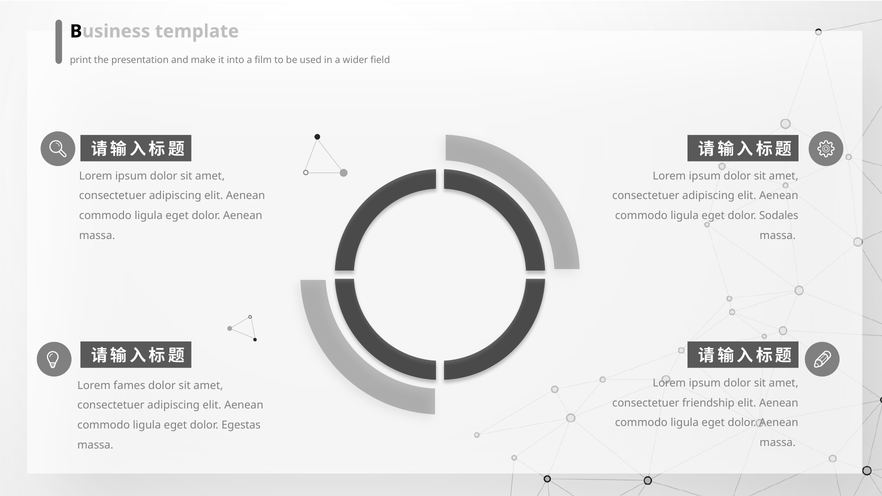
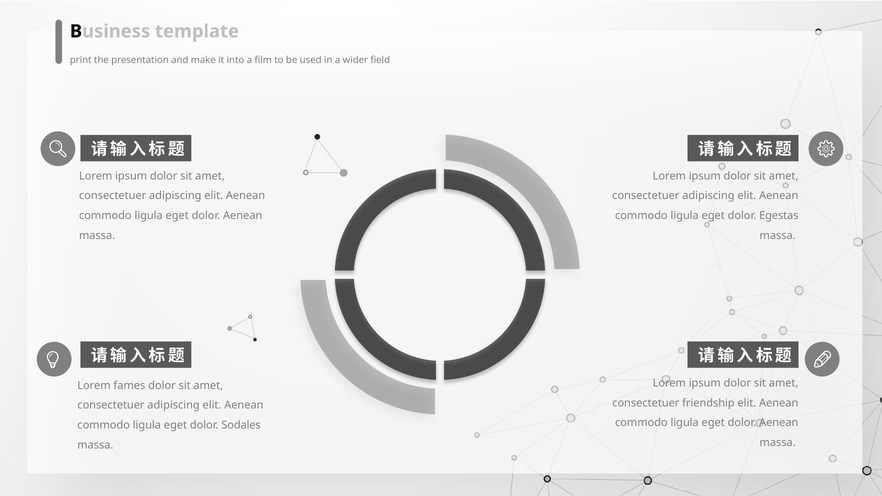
Sodales: Sodales -> Egestas
Egestas: Egestas -> Sodales
